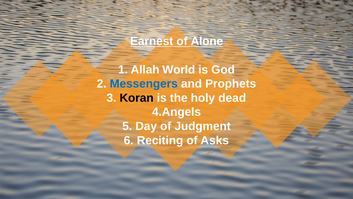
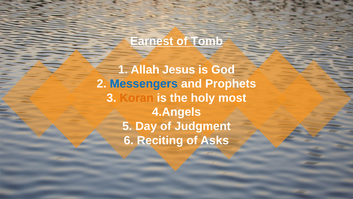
Alone: Alone -> Tomb
World: World -> Jesus
Koran colour: black -> orange
dead: dead -> most
